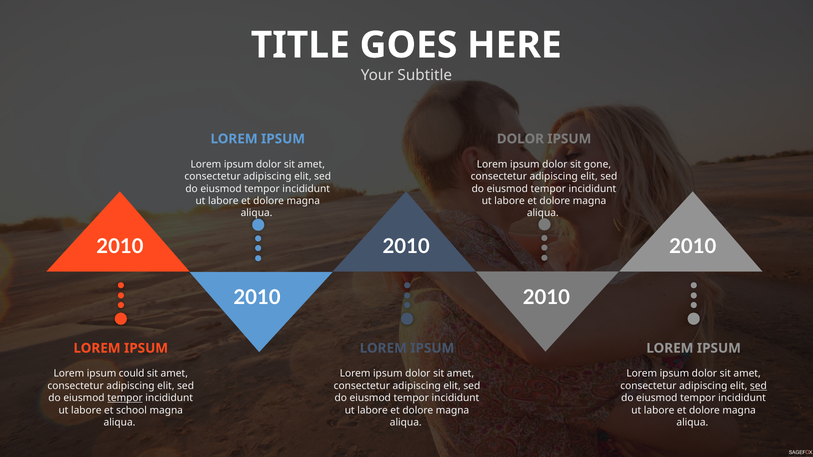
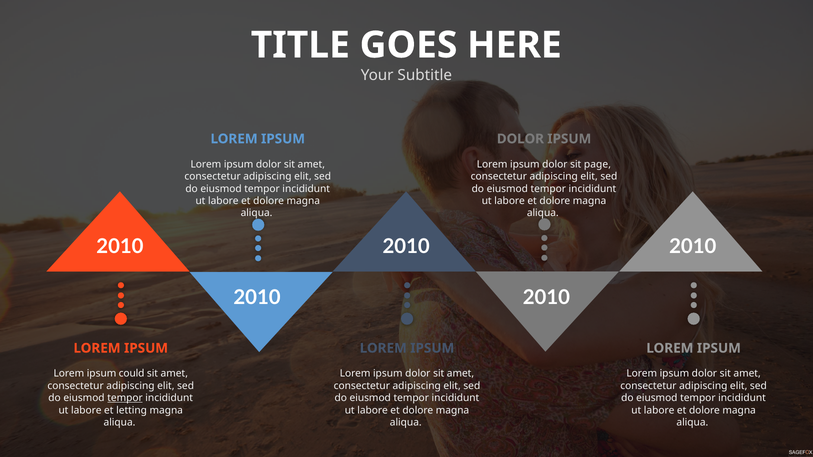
gone: gone -> page
sed at (758, 386) underline: present -> none
school: school -> letting
